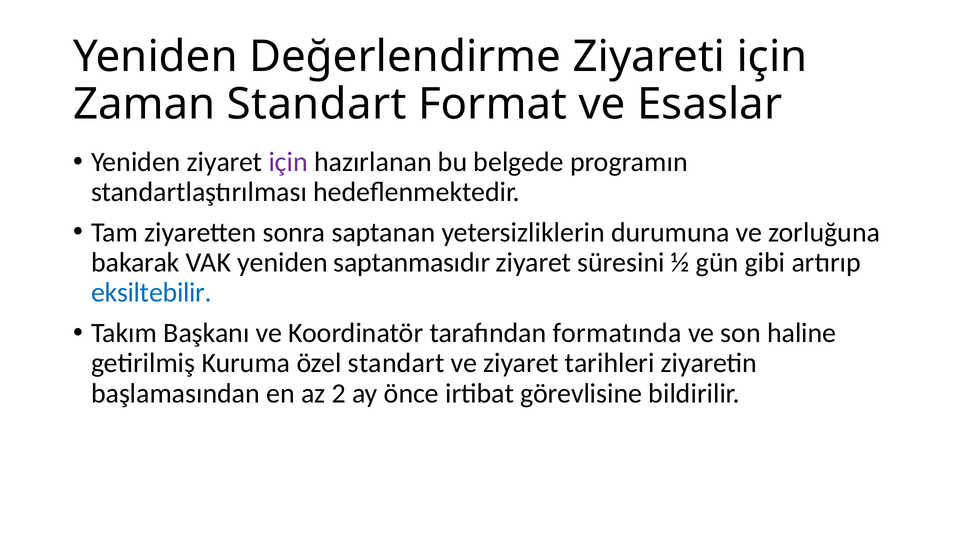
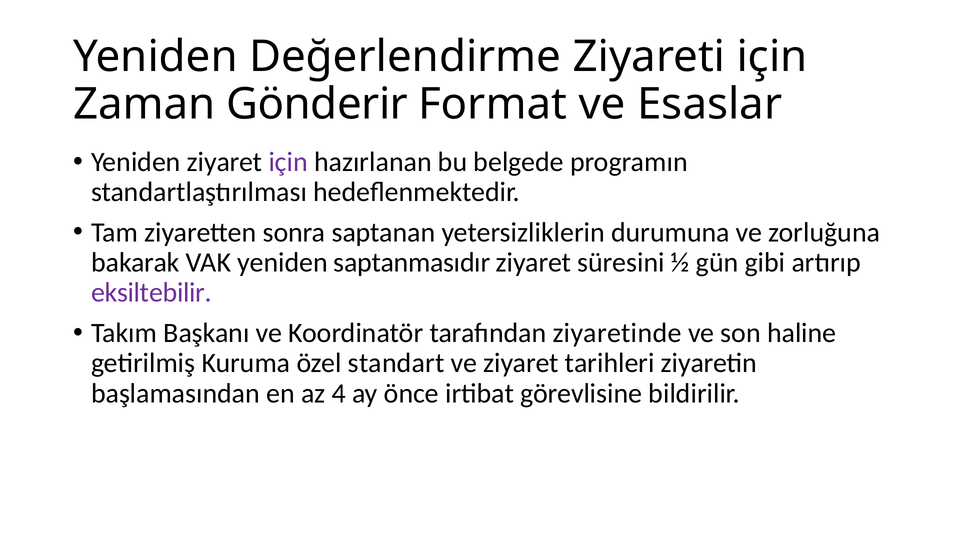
Zaman Standart: Standart -> Gönderir
eksiltebilir colour: blue -> purple
formatında: formatında -> ziyaretinde
2: 2 -> 4
